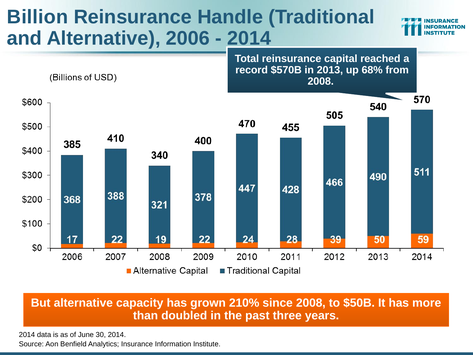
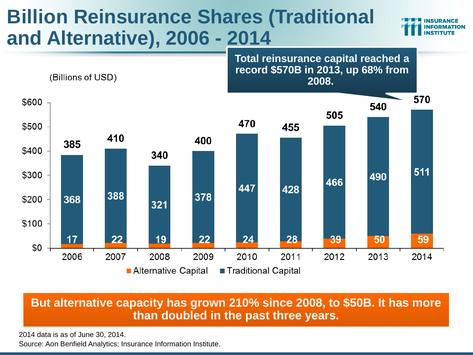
Handle: Handle -> Shares
